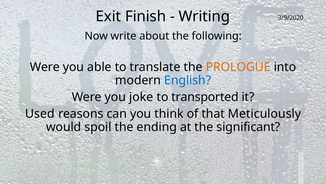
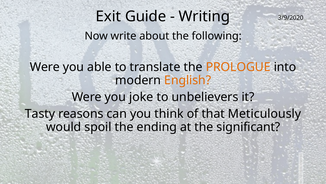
Finish: Finish -> Guide
English colour: blue -> orange
transported: transported -> unbelievers
Used: Used -> Tasty
